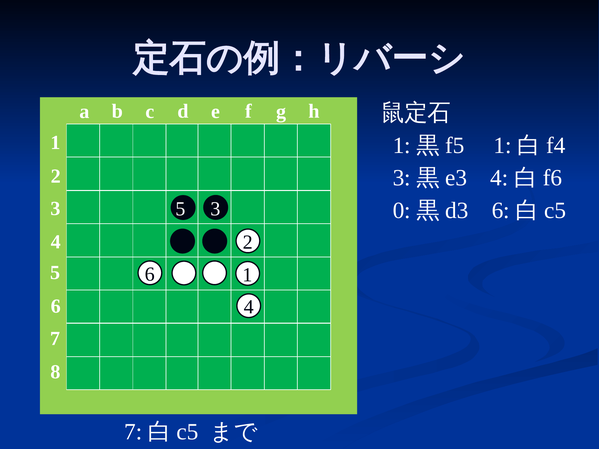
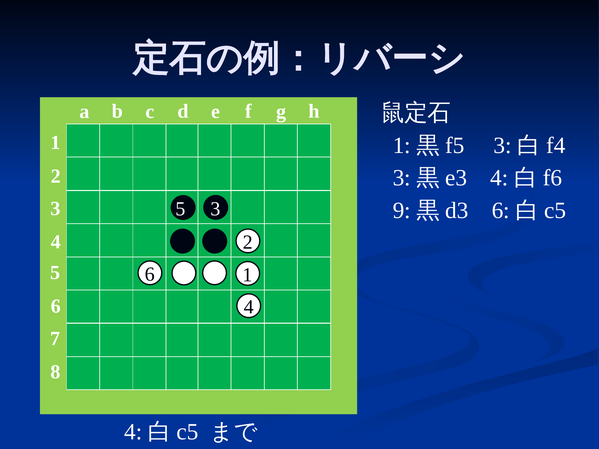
1 at (503, 145): 1 -> 3
0: 0 -> 9
7 at (133, 432): 7 -> 4
